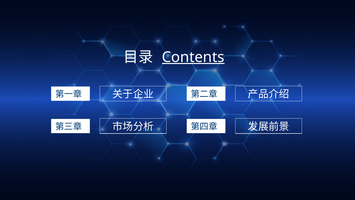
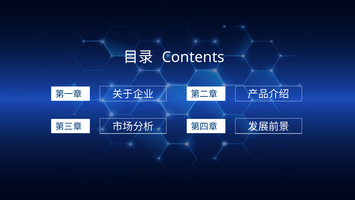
Contents underline: present -> none
